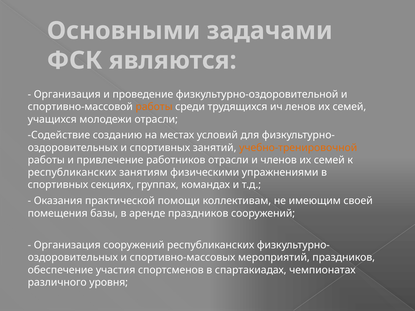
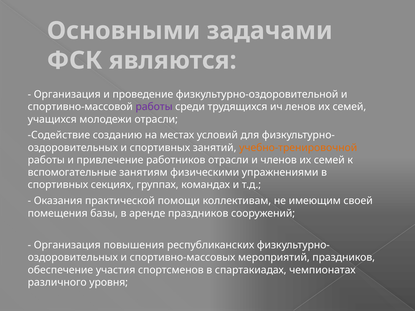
работы at (154, 107) colour: orange -> purple
республиканских at (72, 173): республиканских -> вспомогательные
Организация сооружений: сооружений -> повышения
